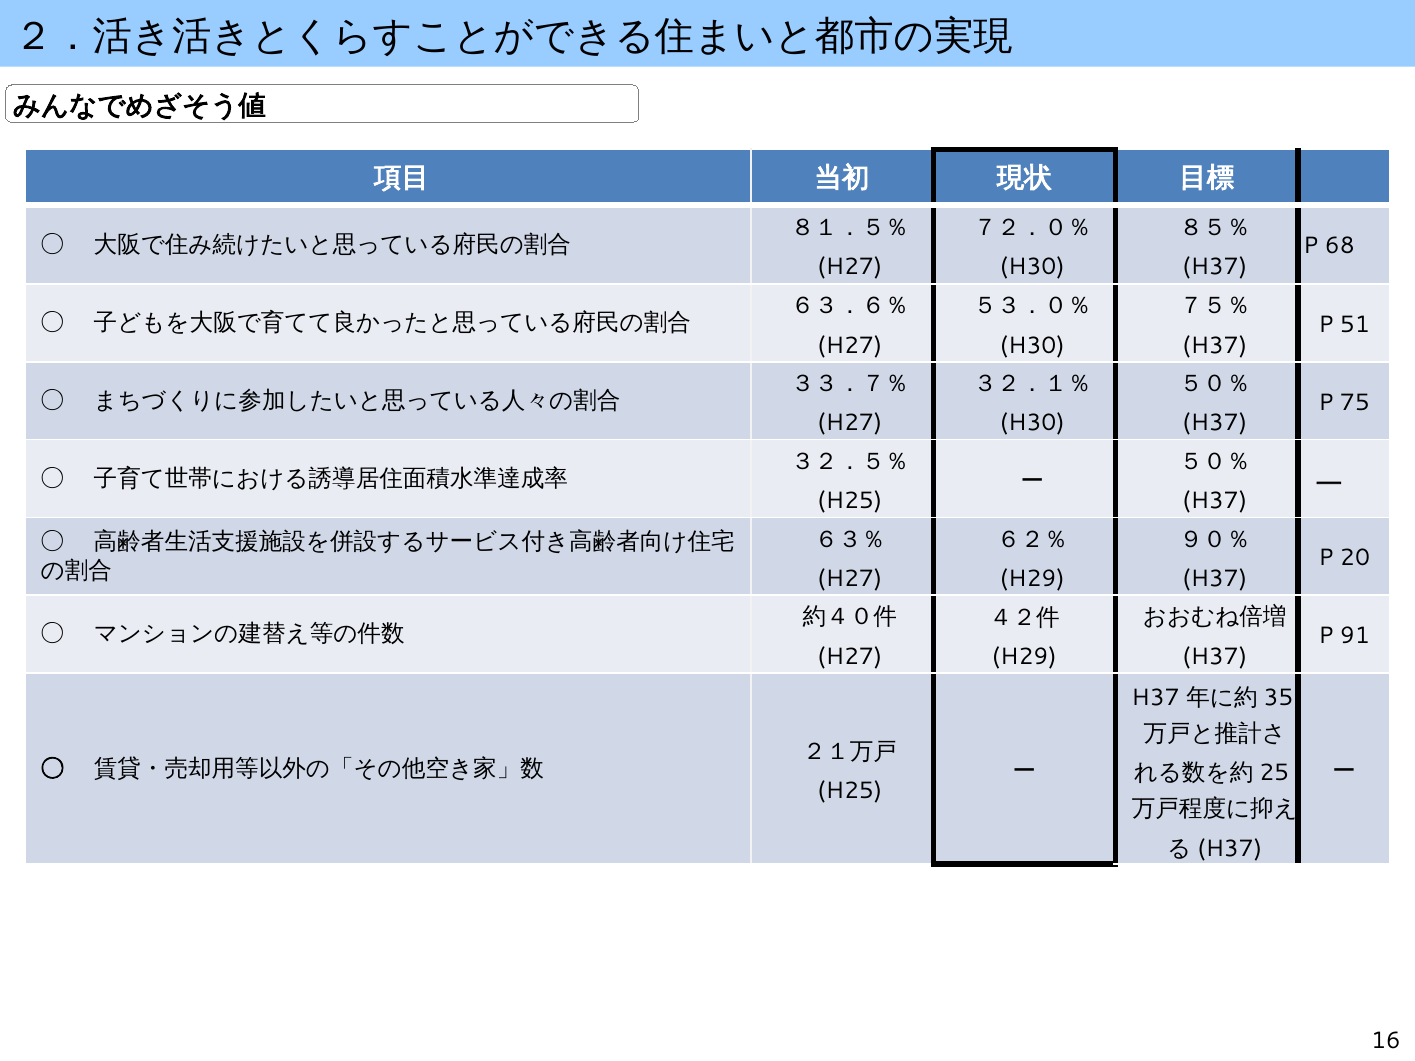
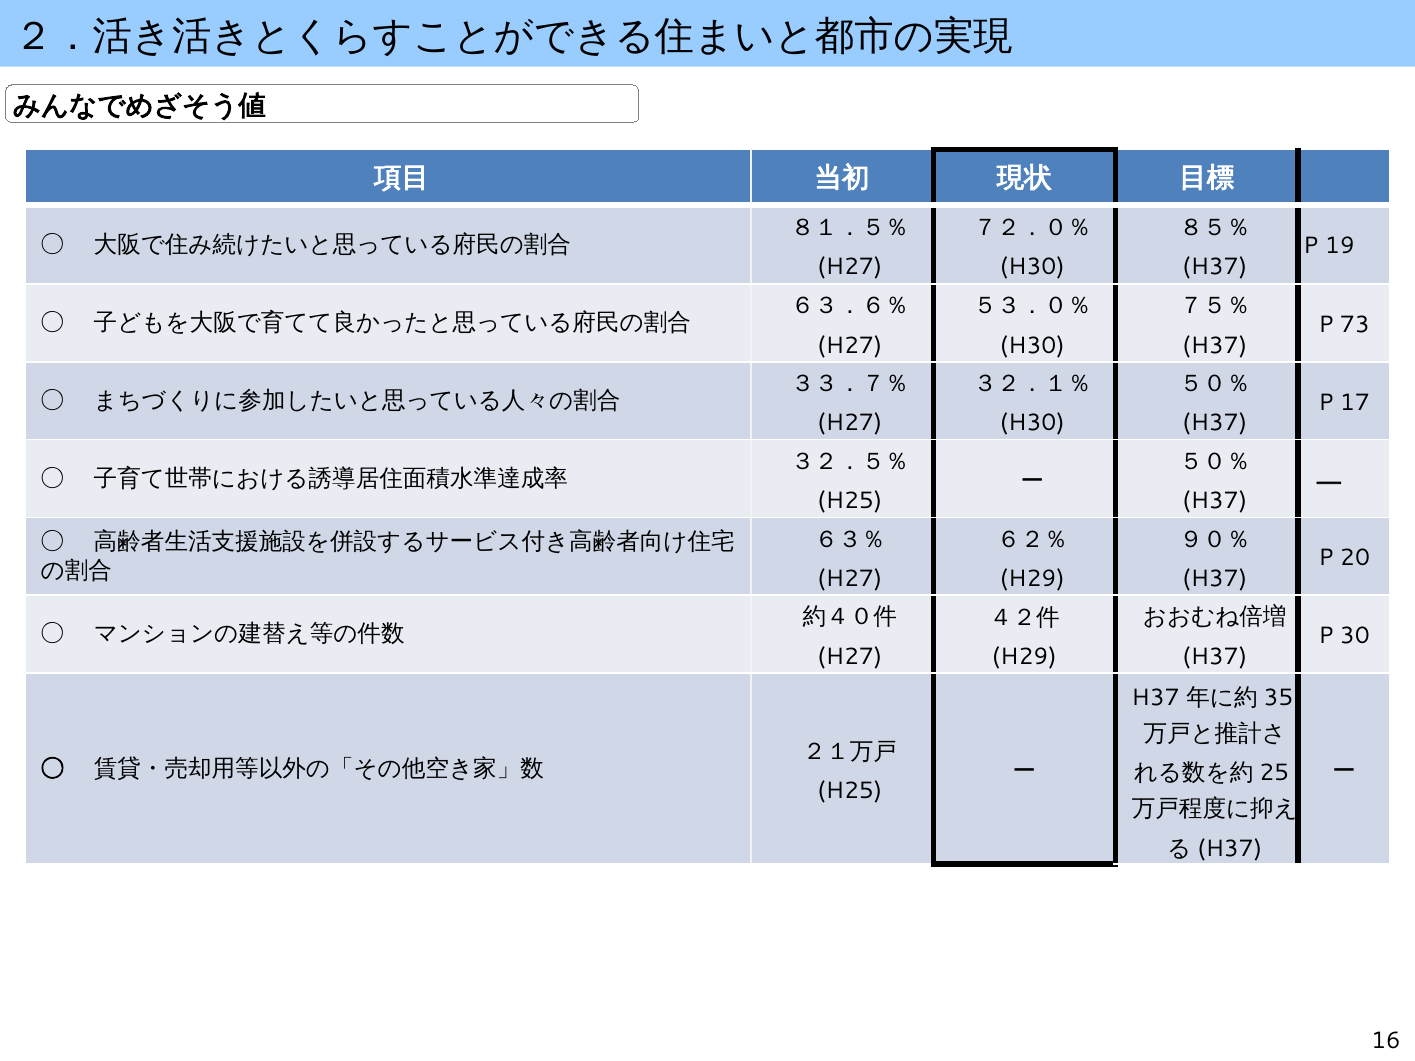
68: 68 -> 19
51: 51 -> 73
75: 75 -> 17
91: 91 -> 30
